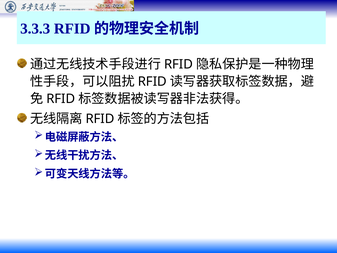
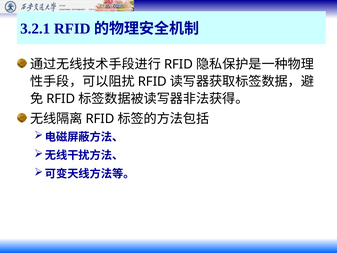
3.3.3: 3.3.3 -> 3.2.1
